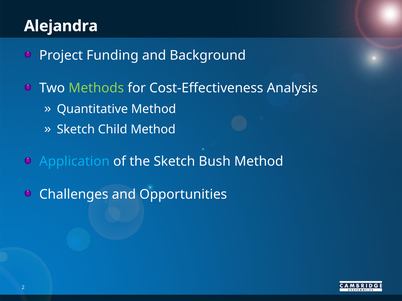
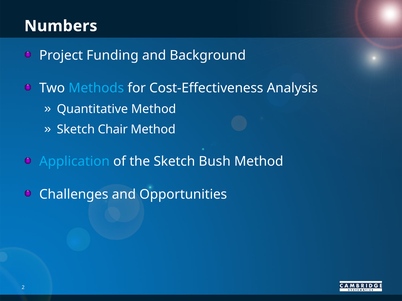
Alejandra: Alejandra -> Numbers
Methods colour: light green -> light blue
Child: Child -> Chair
